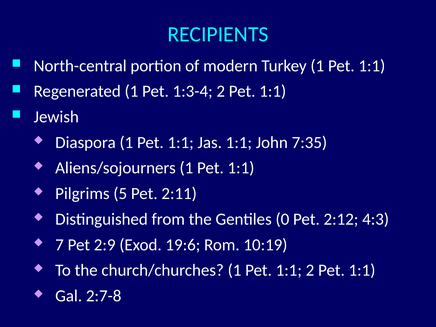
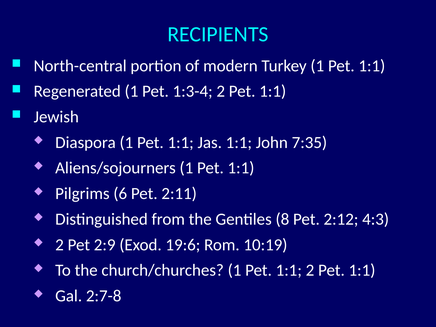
5: 5 -> 6
0: 0 -> 8
7 at (60, 245): 7 -> 2
